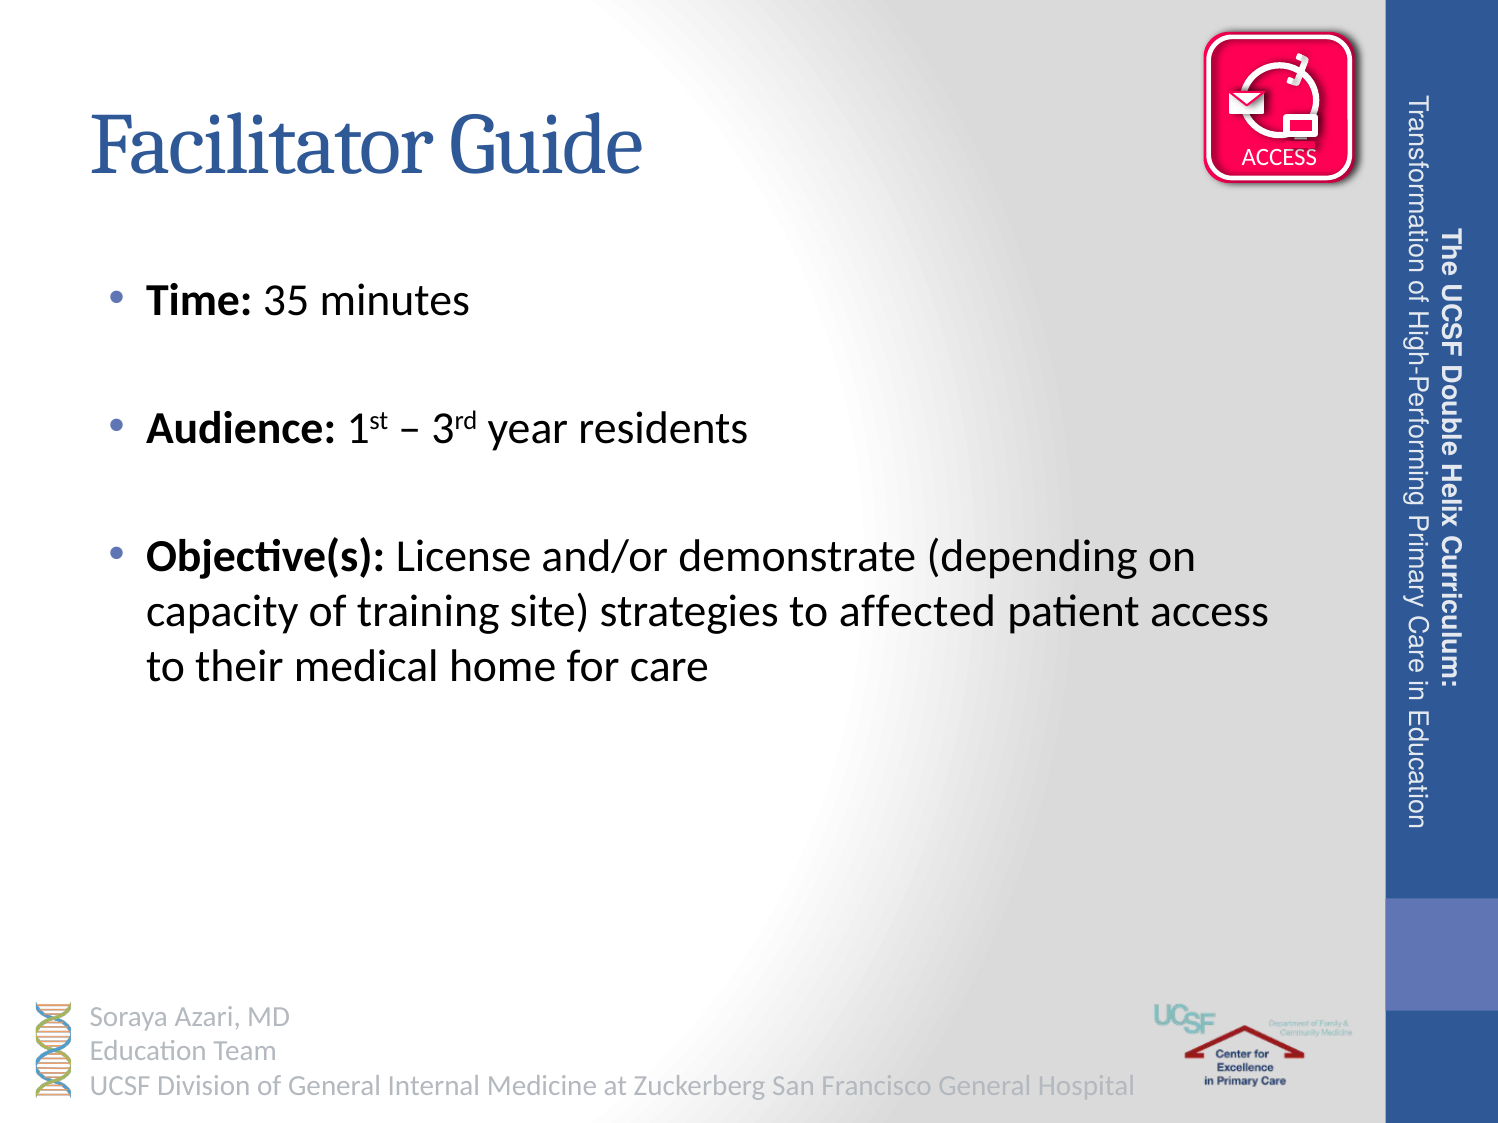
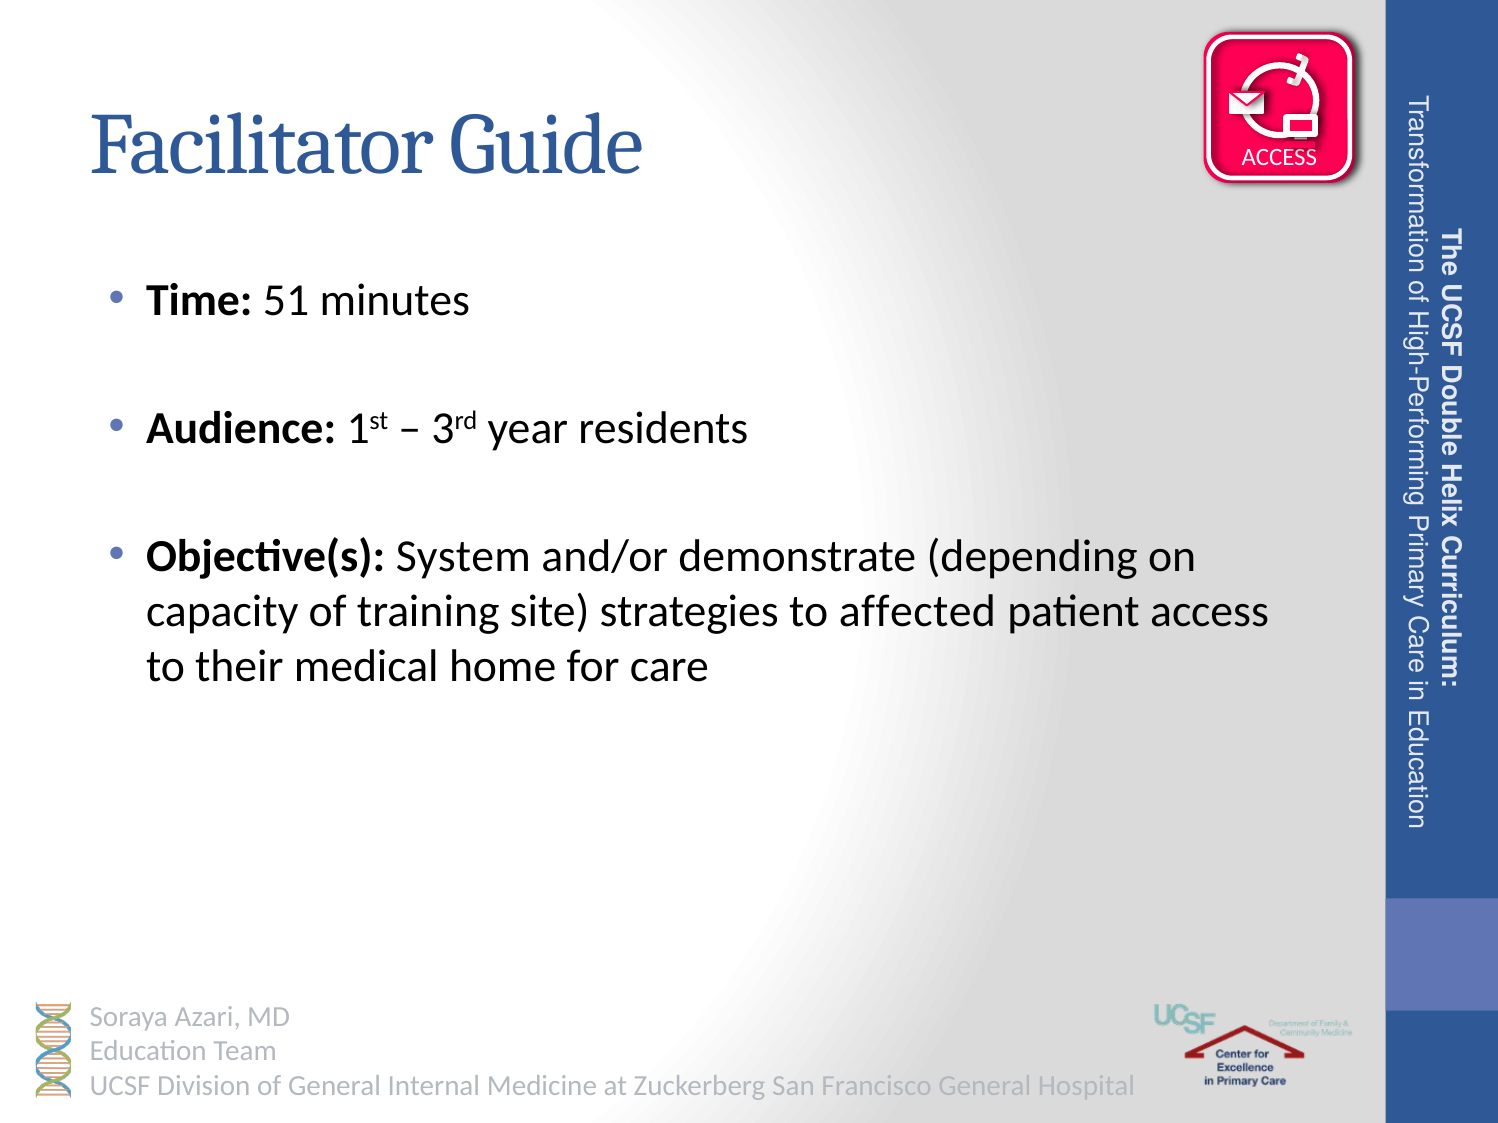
35: 35 -> 51
License: License -> System
